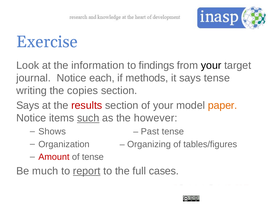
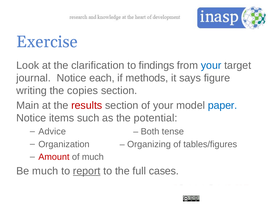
information: information -> clarification
your at (211, 65) colour: black -> blue
says tense: tense -> figure
Says at (28, 105): Says -> Main
paper colour: orange -> blue
such underline: present -> none
however: however -> potential
Shows: Shows -> Advice
Past: Past -> Both
of tense: tense -> much
